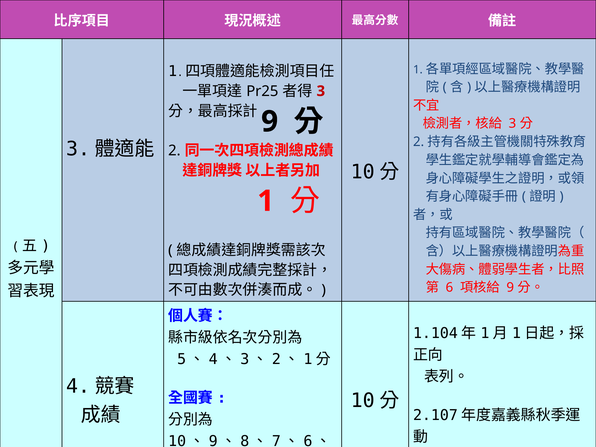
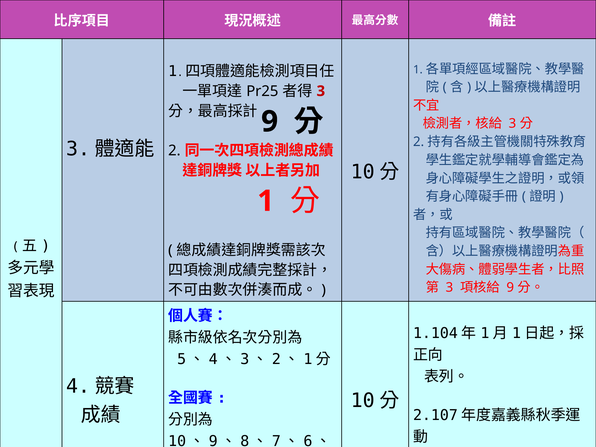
6 at (449, 287): 6 -> 3
